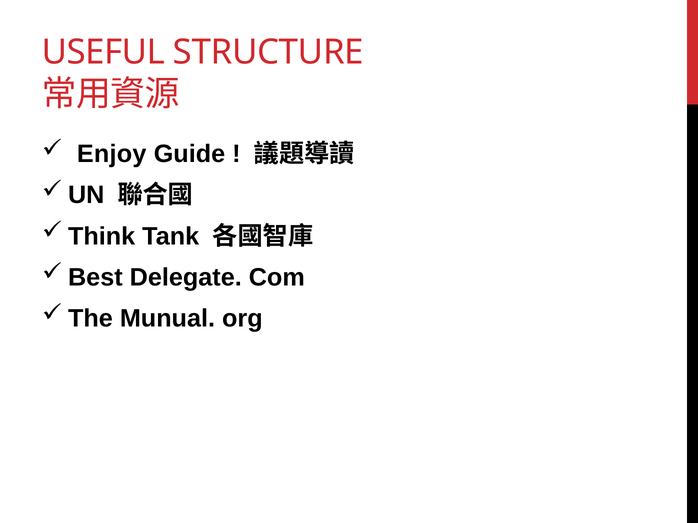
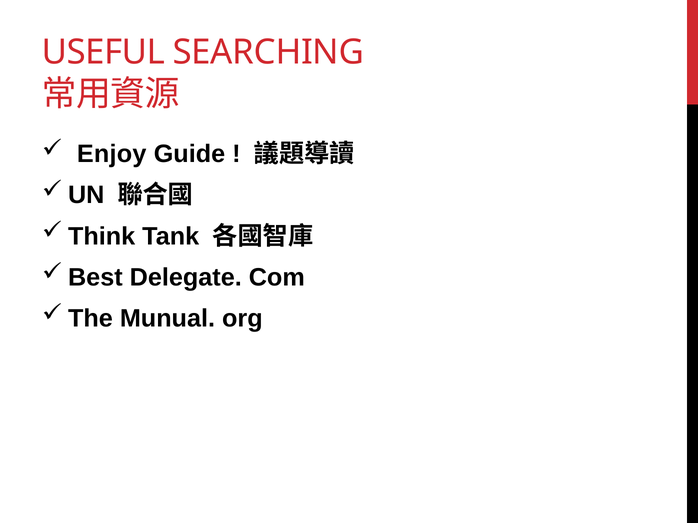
STRUCTURE: STRUCTURE -> SEARCHING
